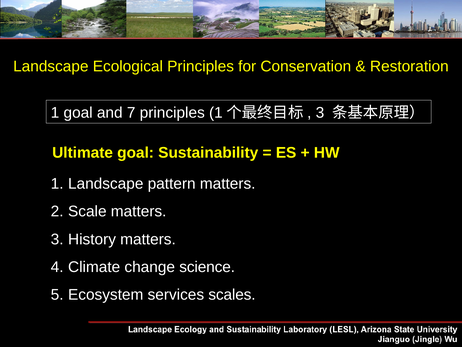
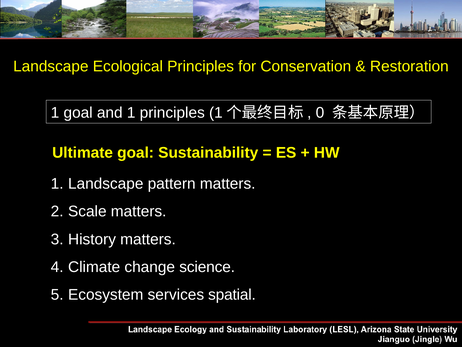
and 7: 7 -> 1
3 at (320, 112): 3 -> 0
scales: scales -> spatial
